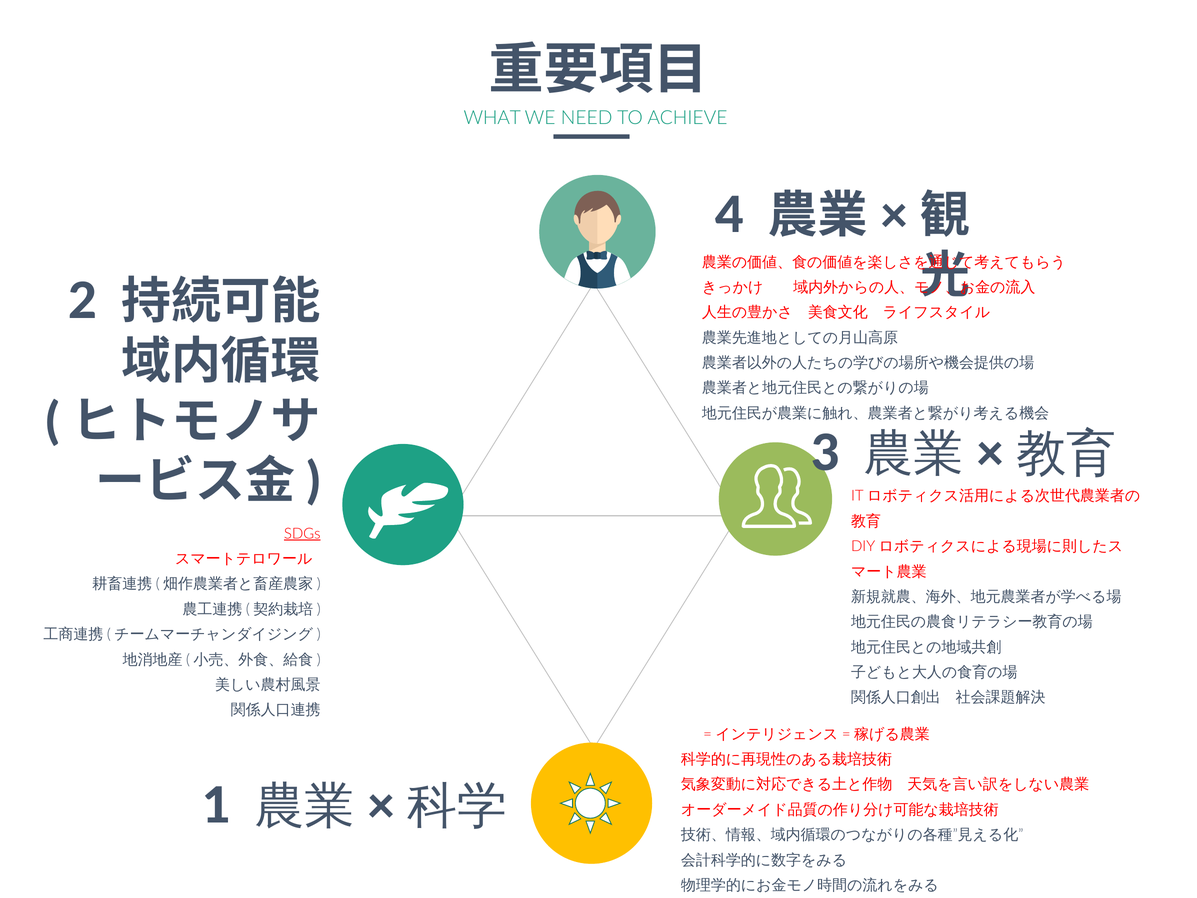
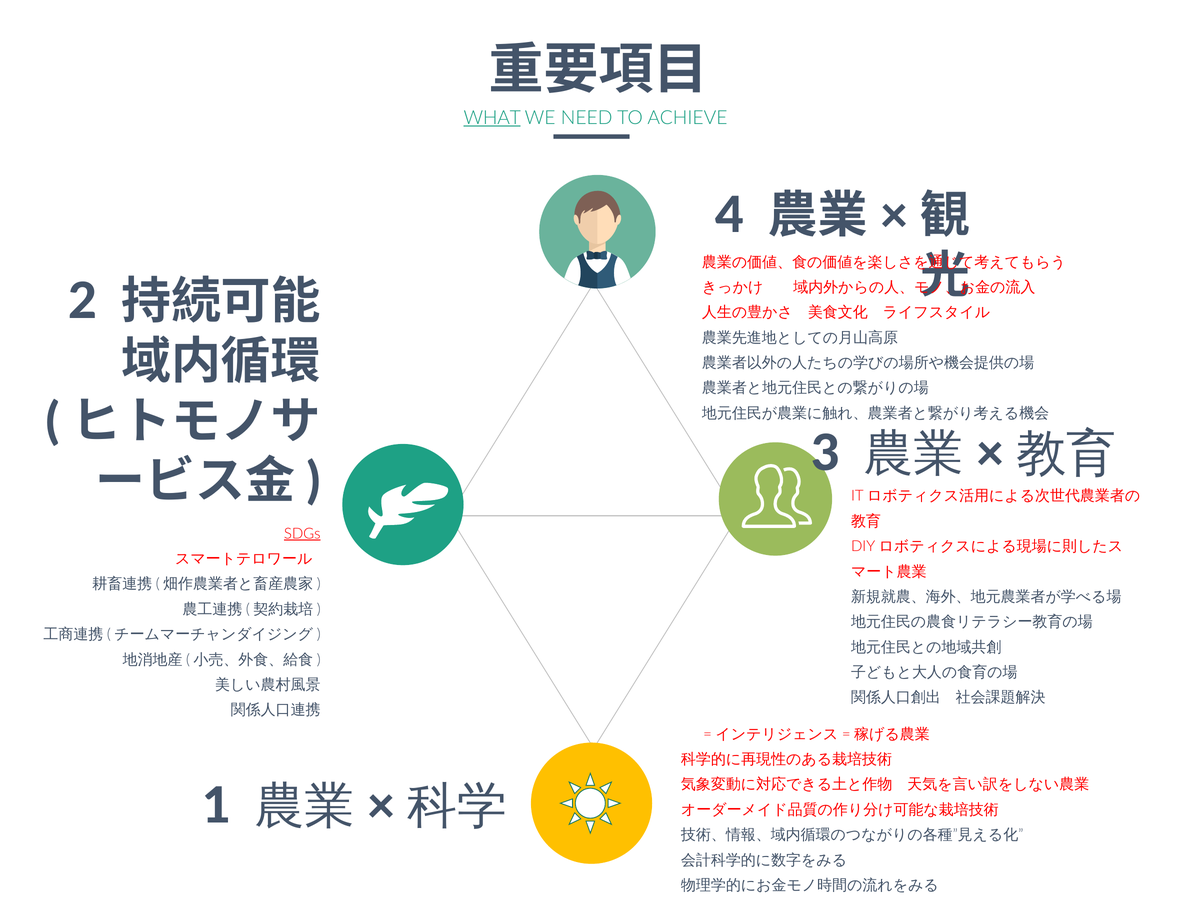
WHAT underline: none -> present
